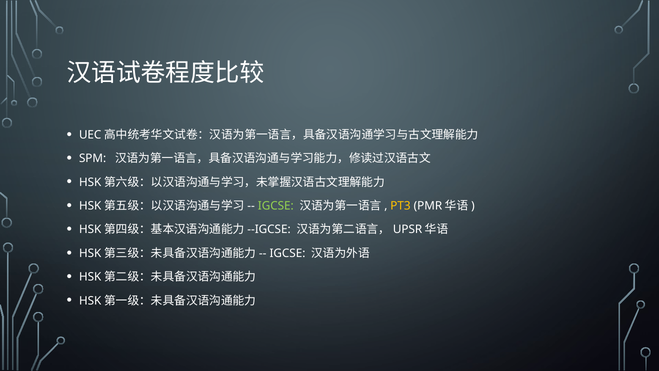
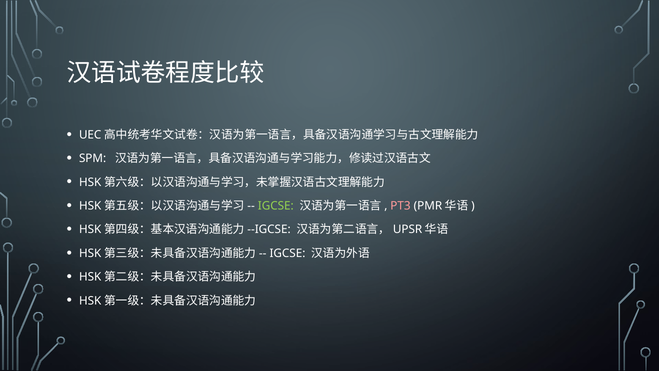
PT3 colour: yellow -> pink
